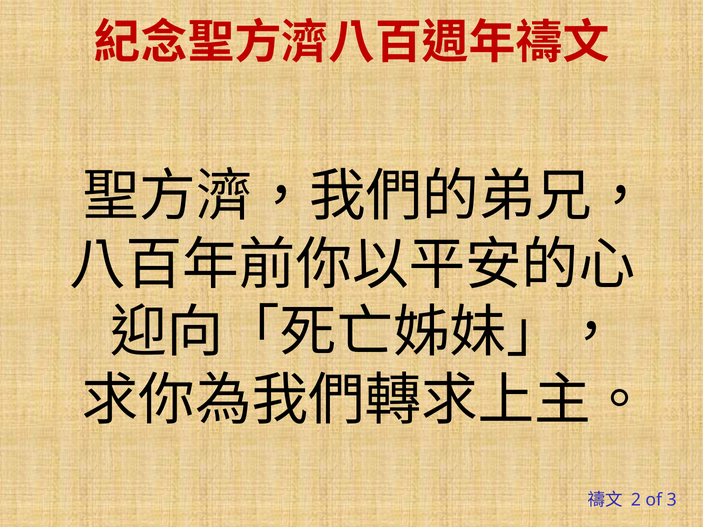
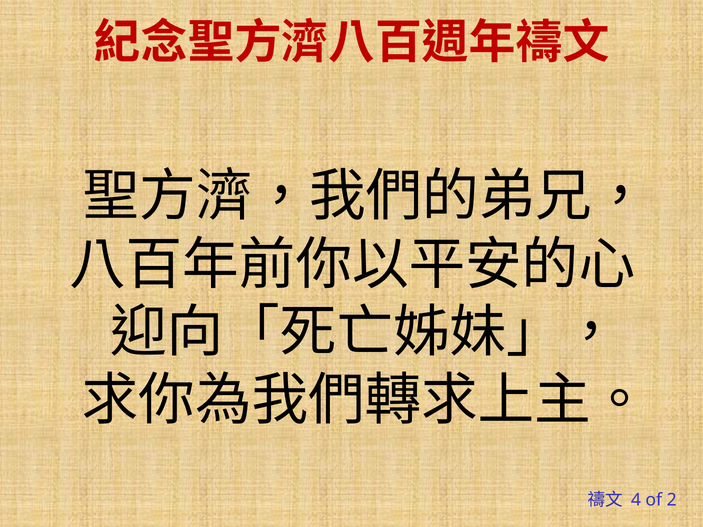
2: 2 -> 4
3: 3 -> 2
